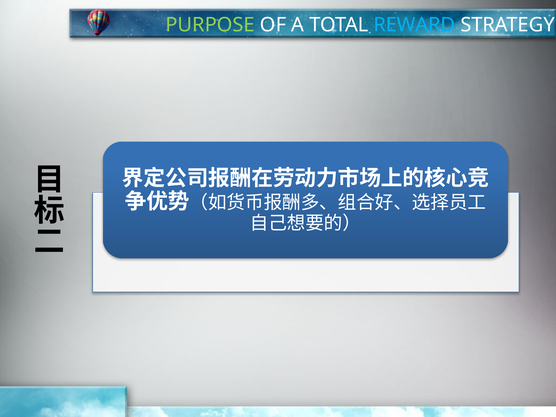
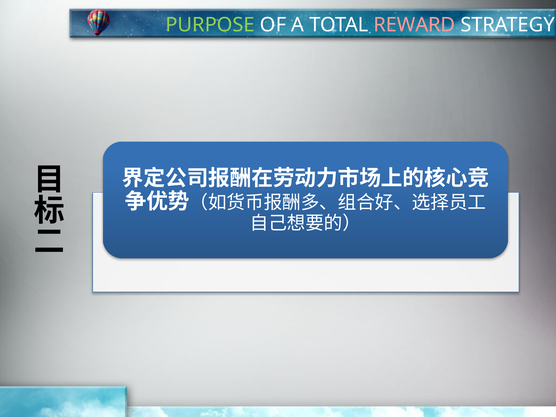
REWARD colour: light blue -> pink
